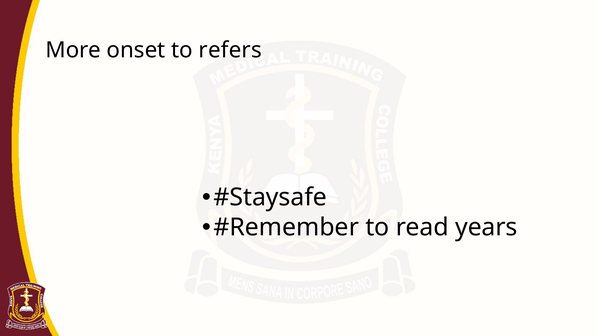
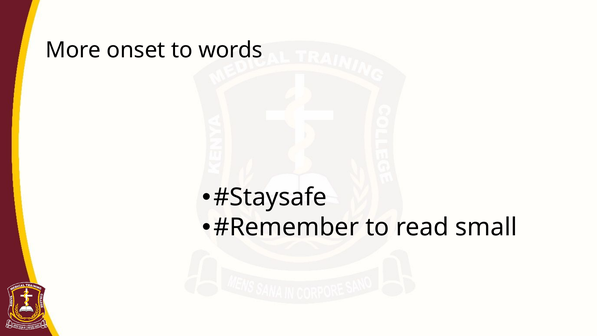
refers: refers -> words
years: years -> small
